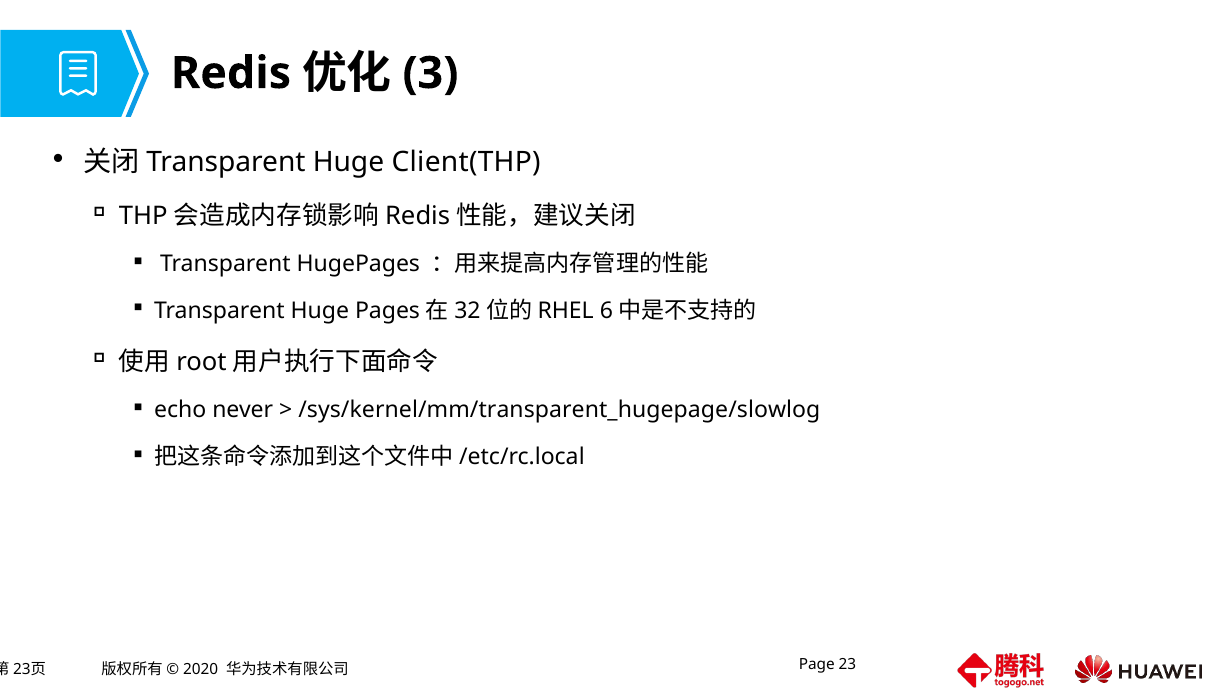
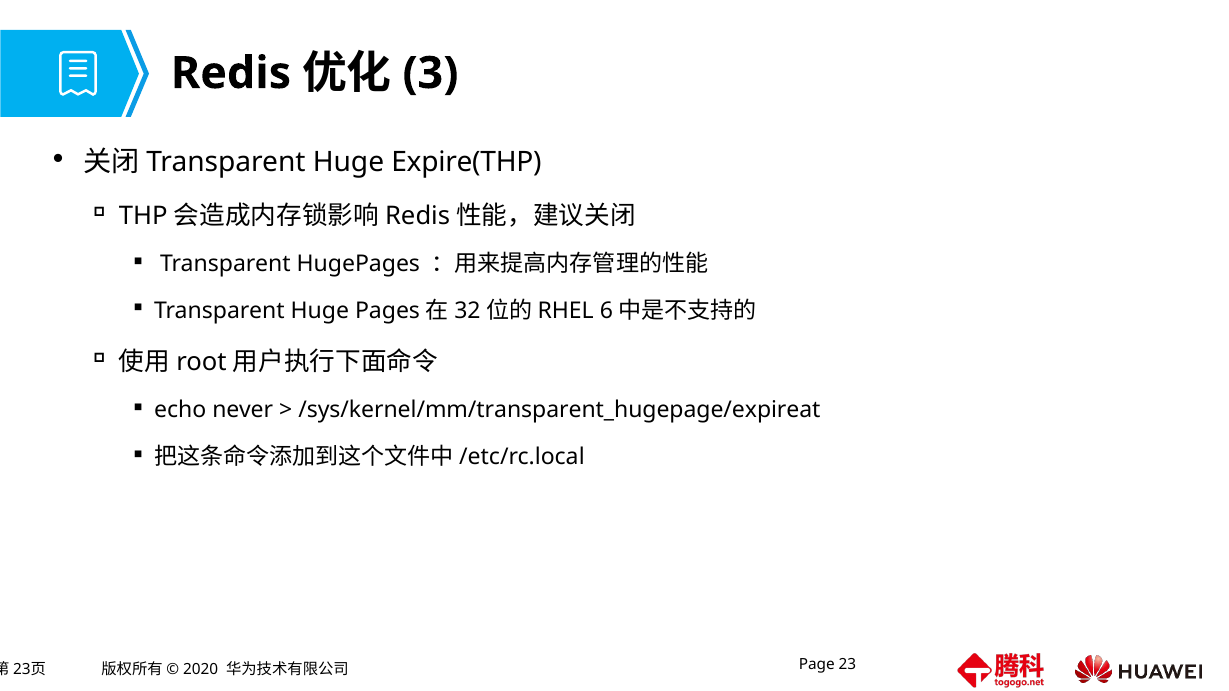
Client(THP: Client(THP -> Expire(THP
/sys/kernel/mm/transparent_hugepage/slowlog: /sys/kernel/mm/transparent_hugepage/slowlog -> /sys/kernel/mm/transparent_hugepage/expireat
